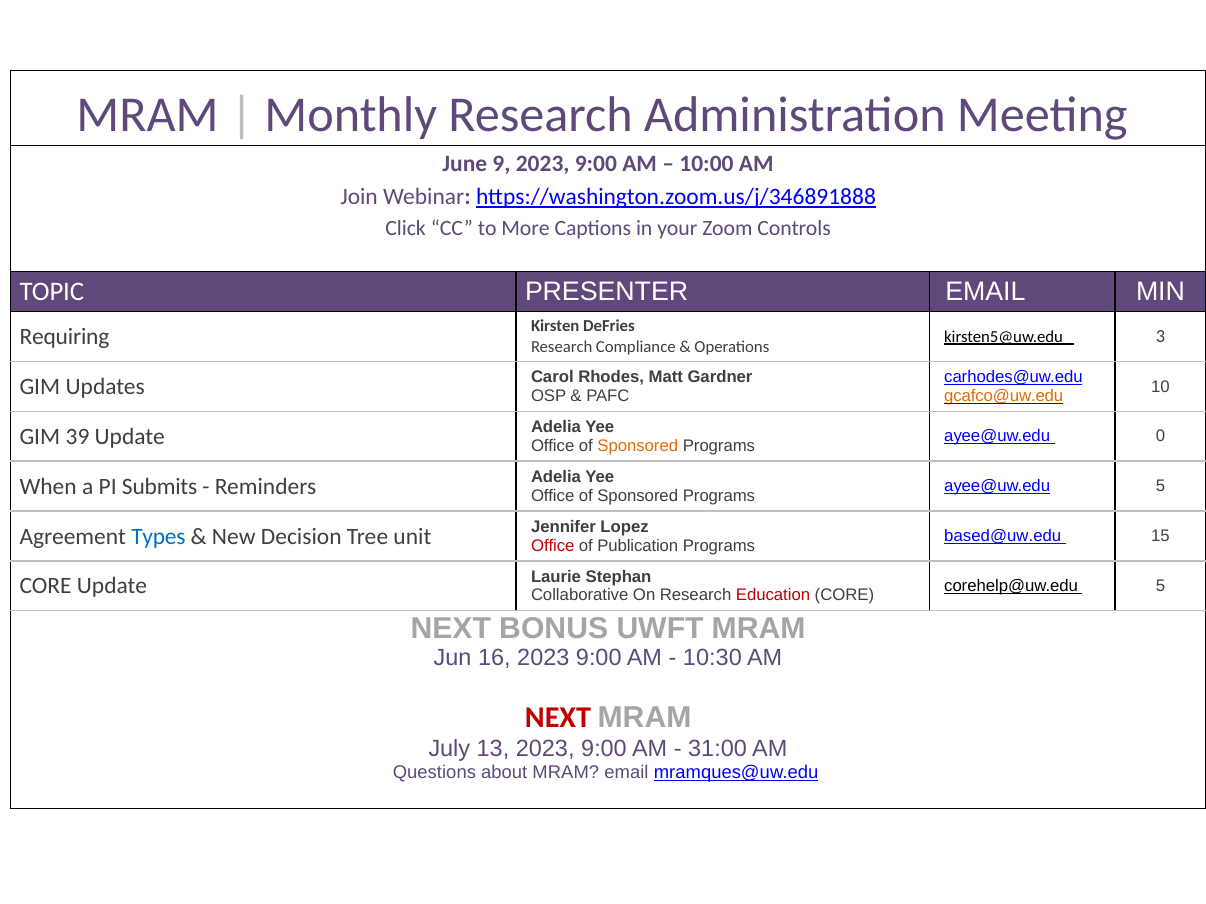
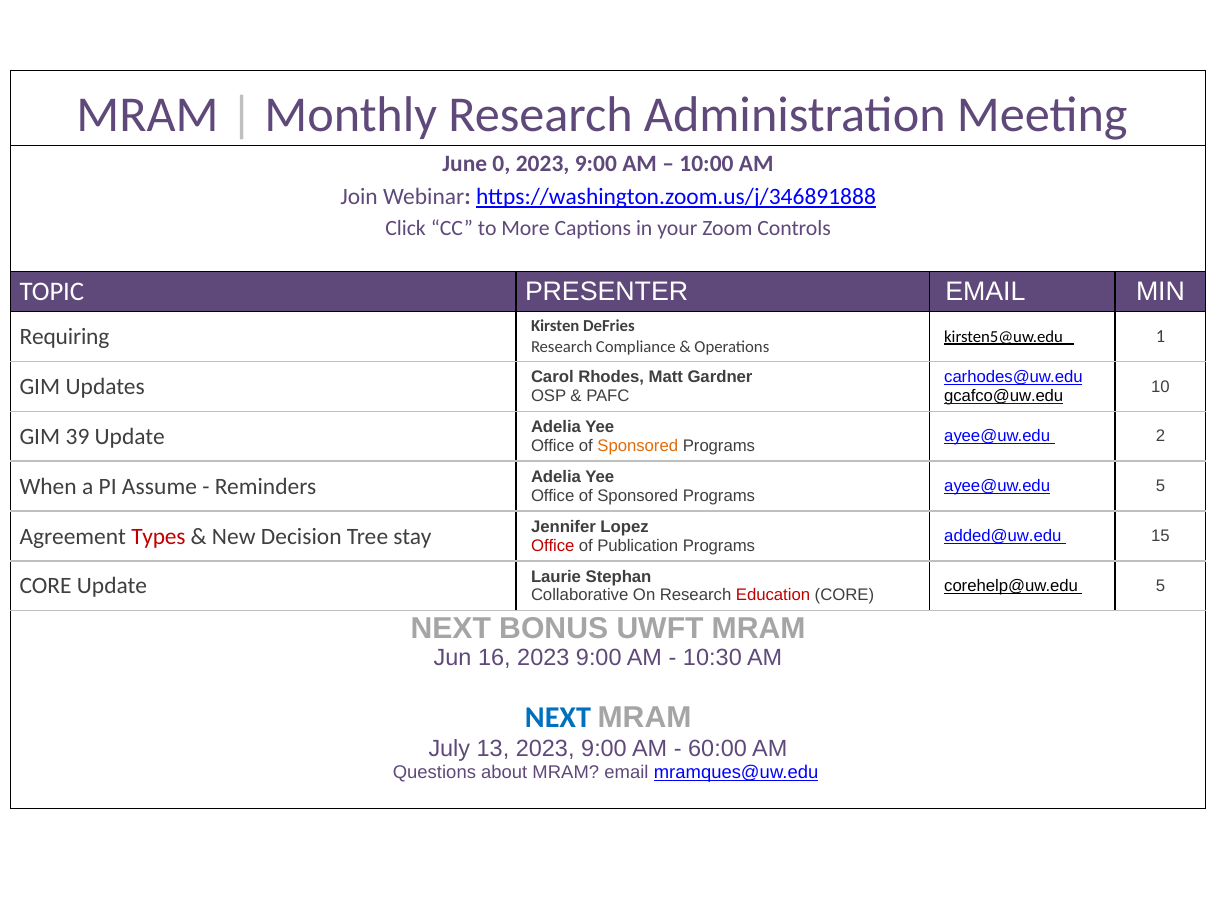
9: 9 -> 0
3: 3 -> 1
gcafco@uw.edu colour: orange -> black
0: 0 -> 2
Submits: Submits -> Assume
Types colour: blue -> red
unit: unit -> stay
based@uw.edu: based@uw.edu -> added@uw.edu
NEXT at (558, 718) colour: red -> blue
31:00: 31:00 -> 60:00
